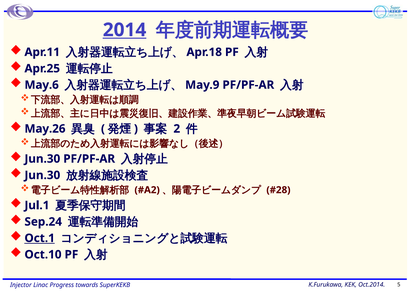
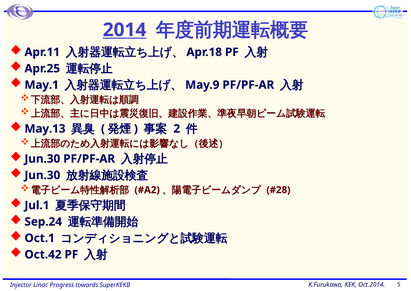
May.6: May.6 -> May.1
May.26: May.26 -> May.13
Oct.1 underline: present -> none
Oct.10: Oct.10 -> Oct.42
